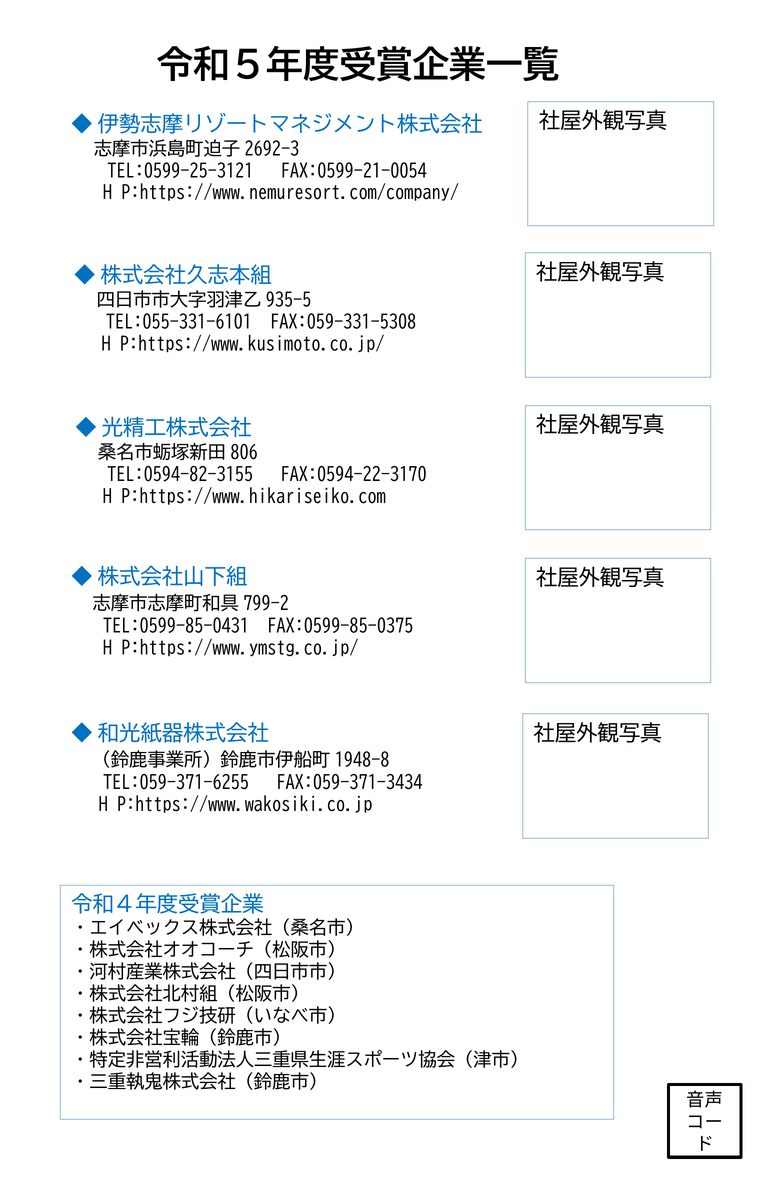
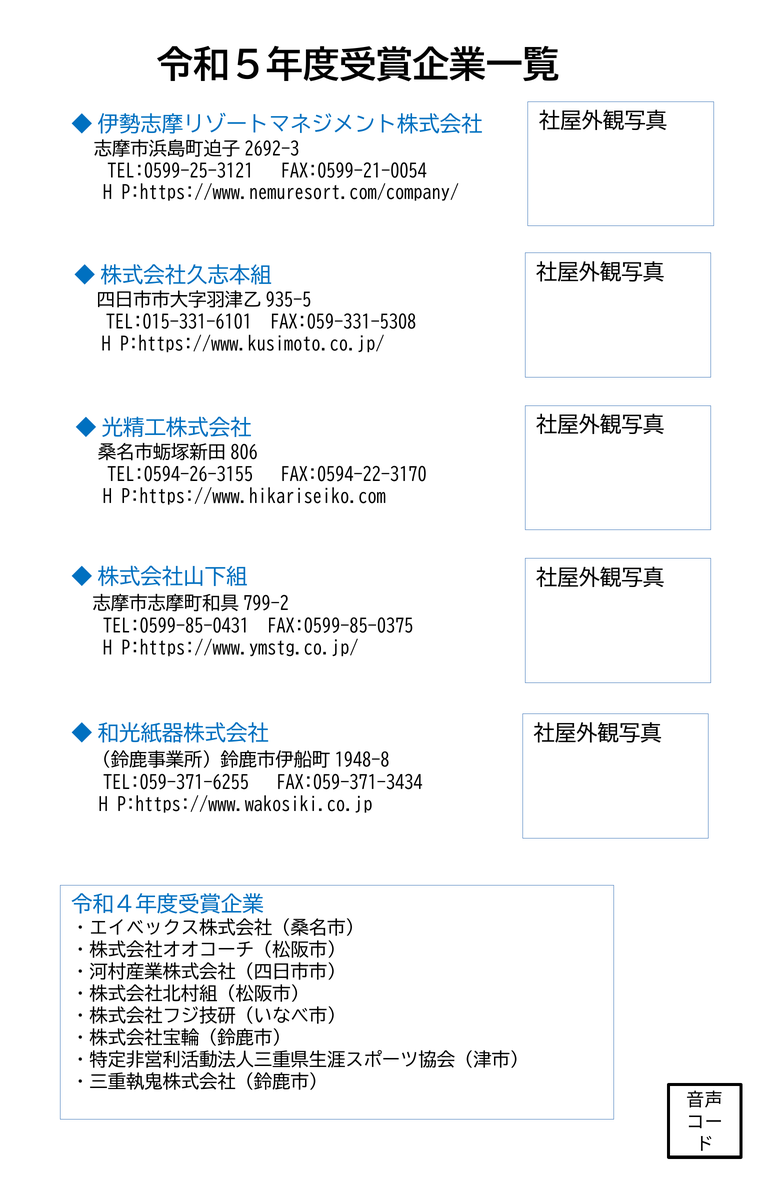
TEL:055-331-6101: TEL:055-331-6101 -> TEL:015-331-6101
TEL:0594-82-3155: TEL:0594-82-3155 -> TEL:0594-26-3155
